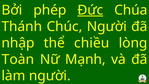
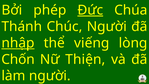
nhập underline: none -> present
chiều: chiều -> viếng
Toàn: Toàn -> Chốn
Mạnh: Mạnh -> Thiện
